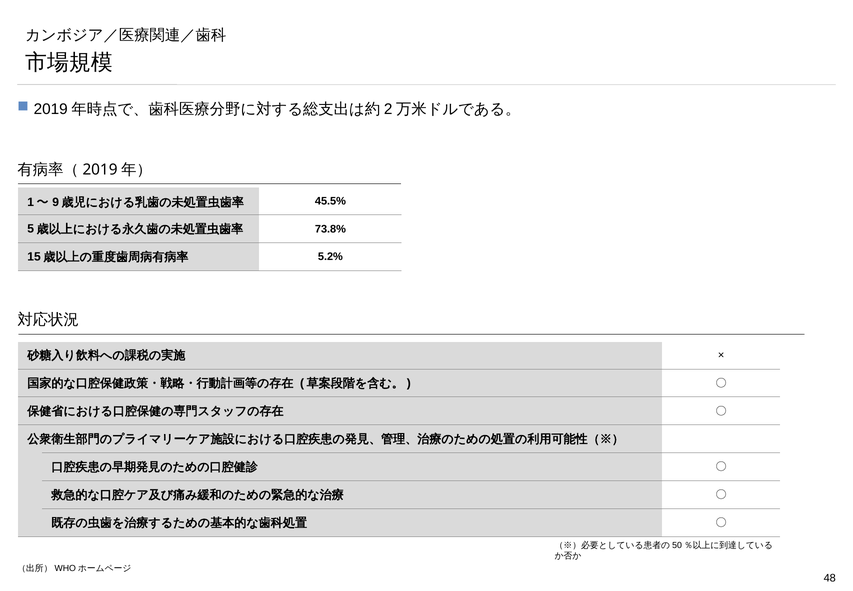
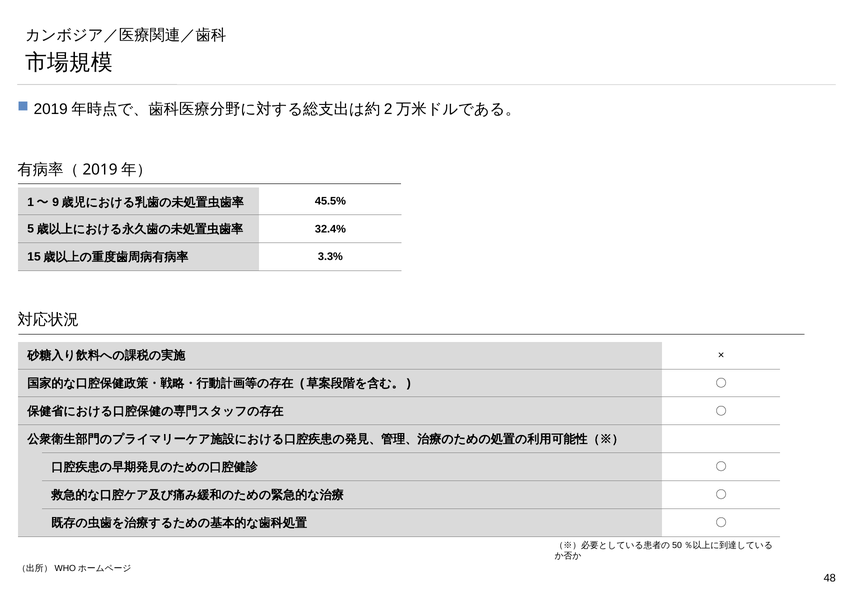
73.8%: 73.8% -> 32.4%
5.2%: 5.2% -> 3.3%
